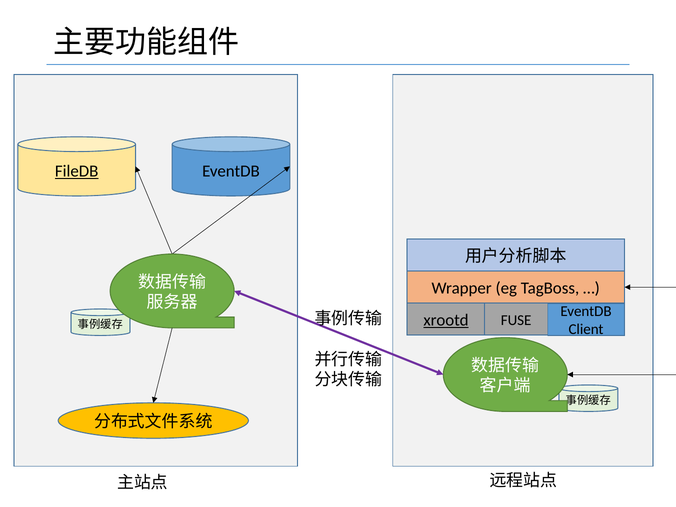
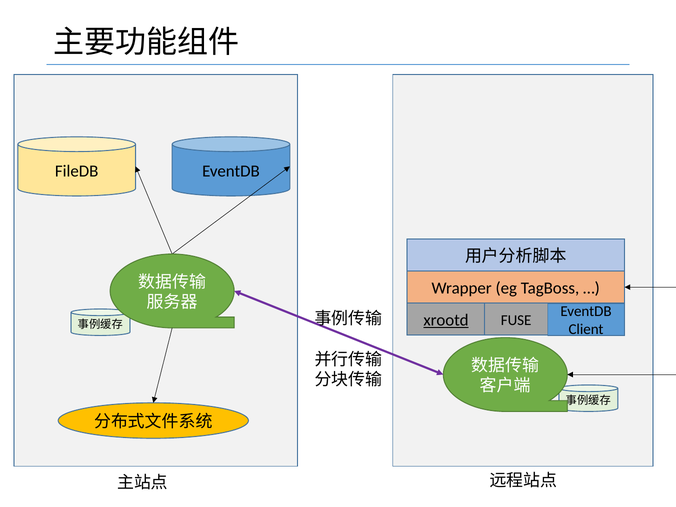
FileDB underline: present -> none
